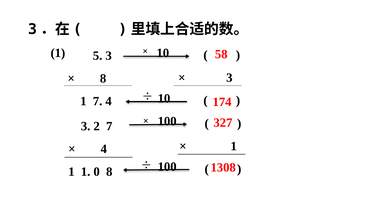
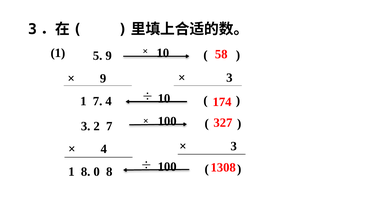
5 3: 3 -> 9
8 at (103, 78): 8 -> 9
1 at (234, 146): 1 -> 3
1 1: 1 -> 8
